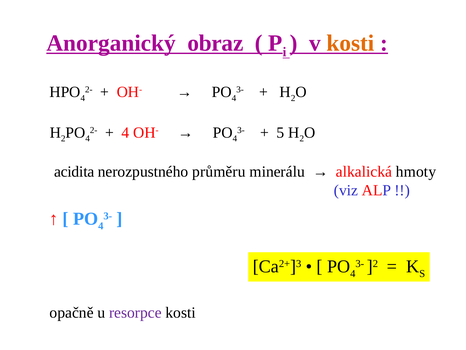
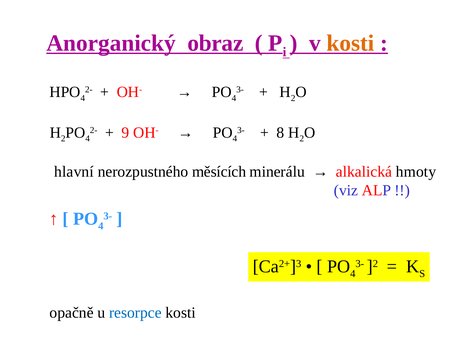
4 at (125, 132): 4 -> 9
5: 5 -> 8
acidita: acidita -> hlavní
průměru: průměru -> měsících
resorpce colour: purple -> blue
